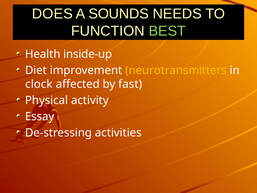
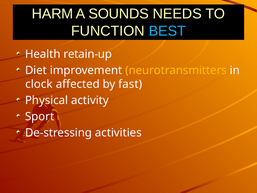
DOES: DOES -> HARM
BEST colour: light green -> light blue
inside-up: inside-up -> retain-up
Essay: Essay -> Sport
